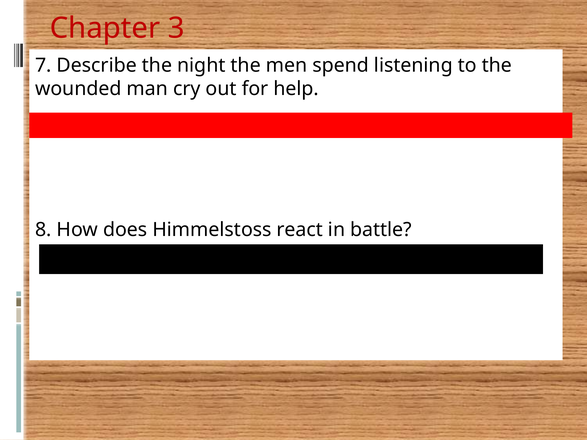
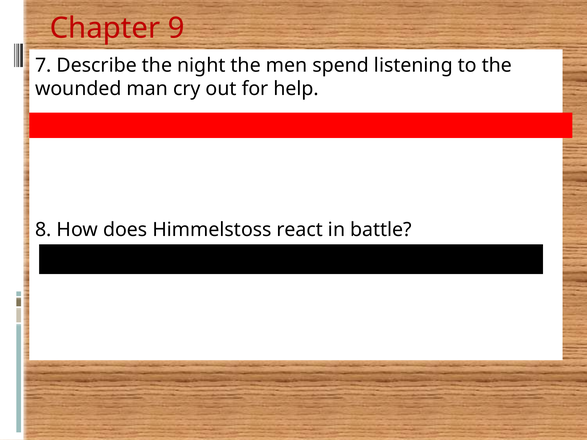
3: 3 -> 9
